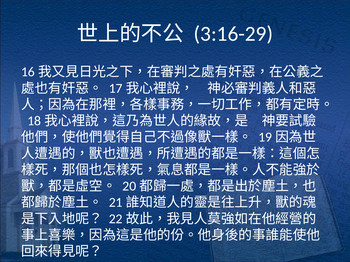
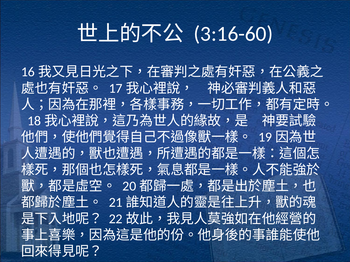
3:16-29: 3:16-29 -> 3:16-60
